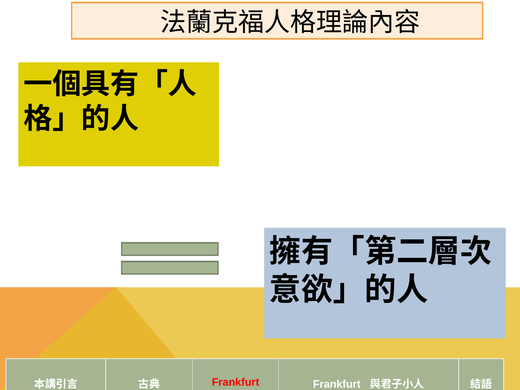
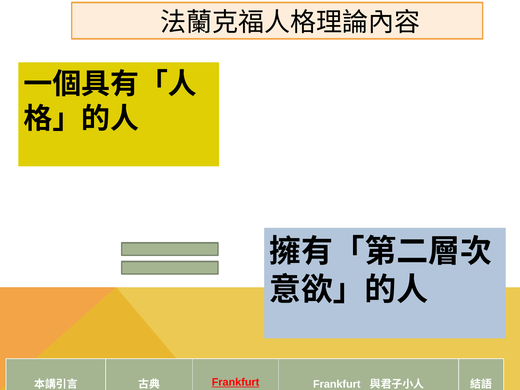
Frankfurt at (236, 382) underline: none -> present
